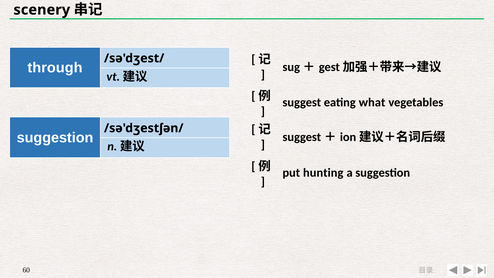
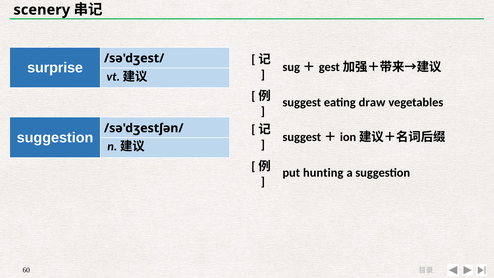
through: through -> surprise
what: what -> draw
